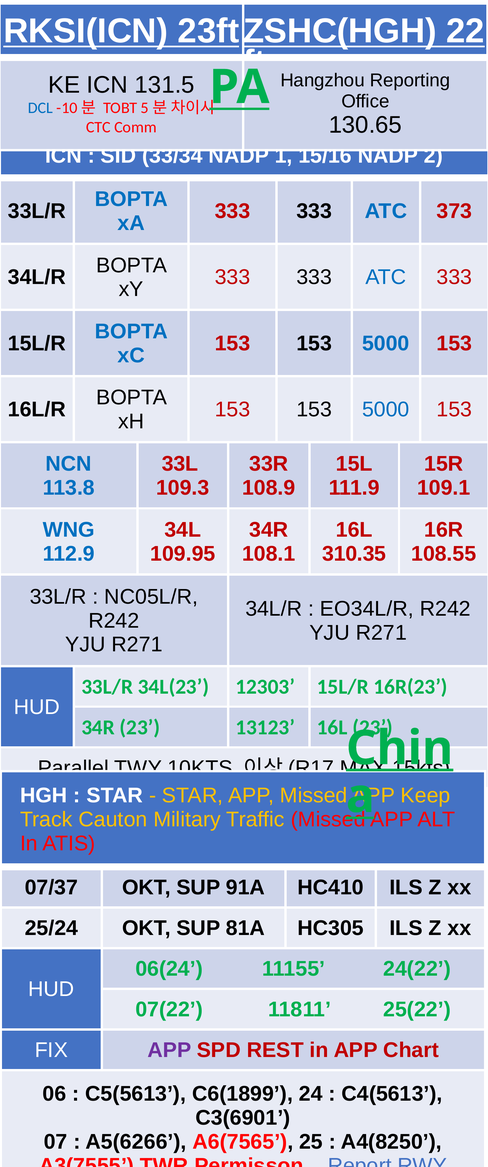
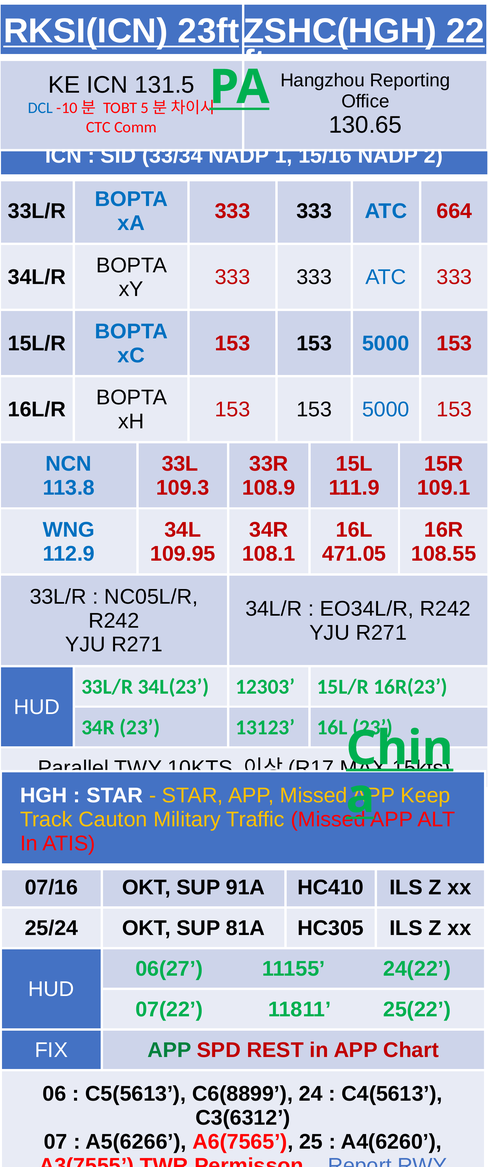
373: 373 -> 664
310.35: 310.35 -> 471.05
07/37: 07/37 -> 07/16
06(24: 06(24 -> 06(27
APP at (169, 1051) colour: purple -> green
C6(1899: C6(1899 -> C6(8899
C3(6901: C3(6901 -> C3(6312
A4(8250: A4(8250 -> A4(6260
